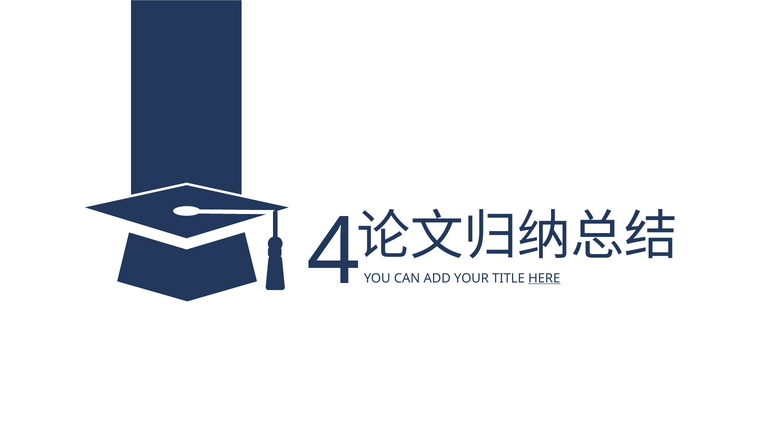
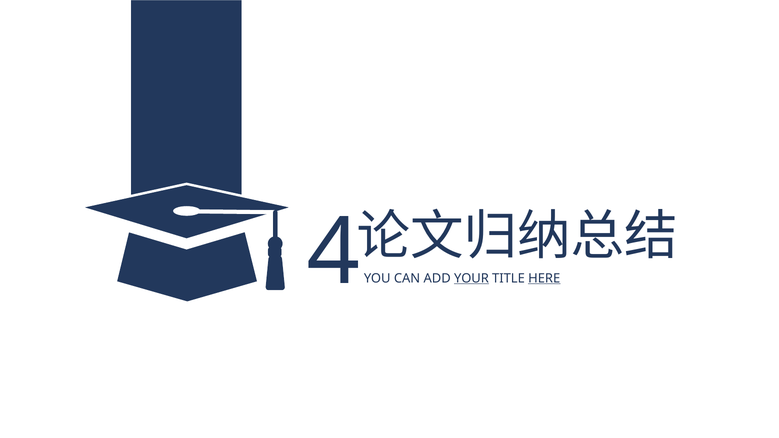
YOUR underline: none -> present
